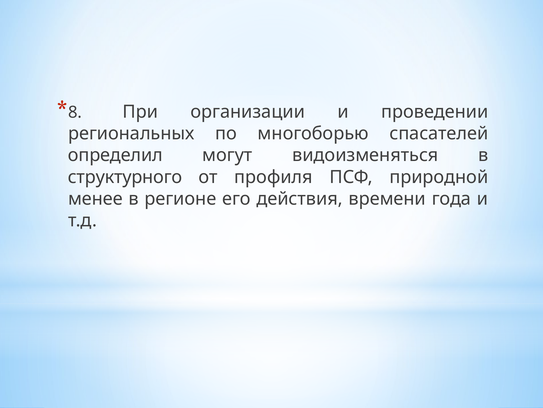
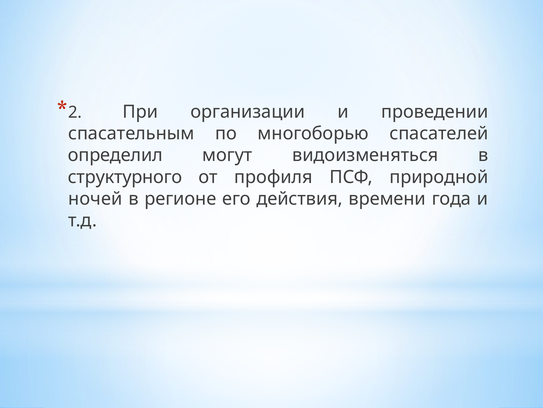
8: 8 -> 2
региональных: региональных -> спасательным
менее: менее -> ночей
